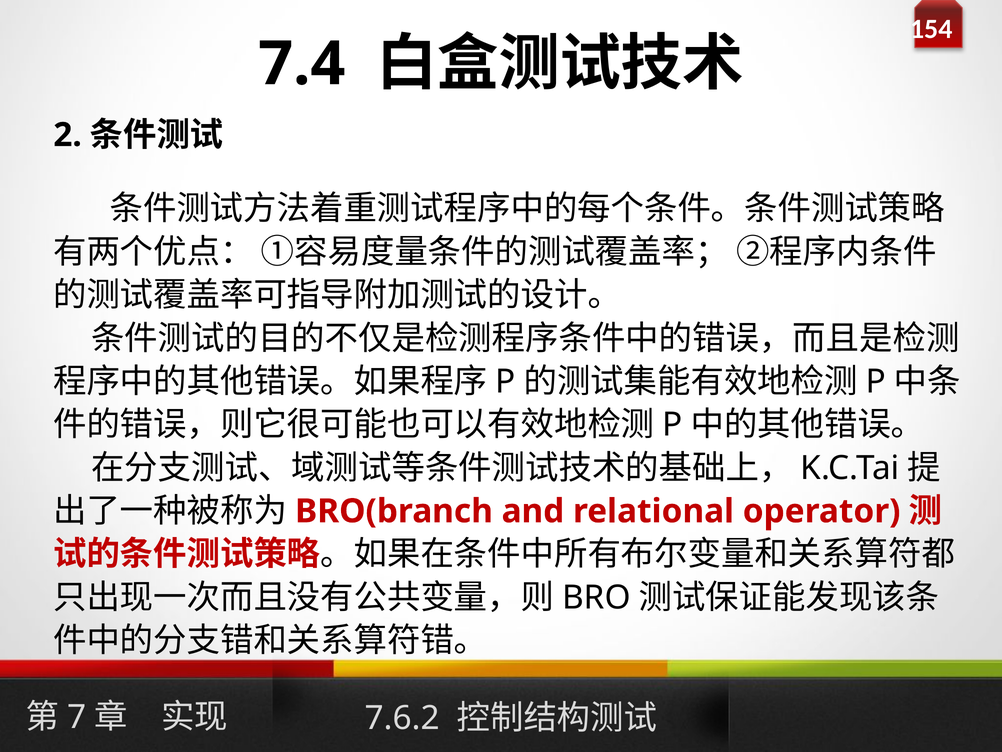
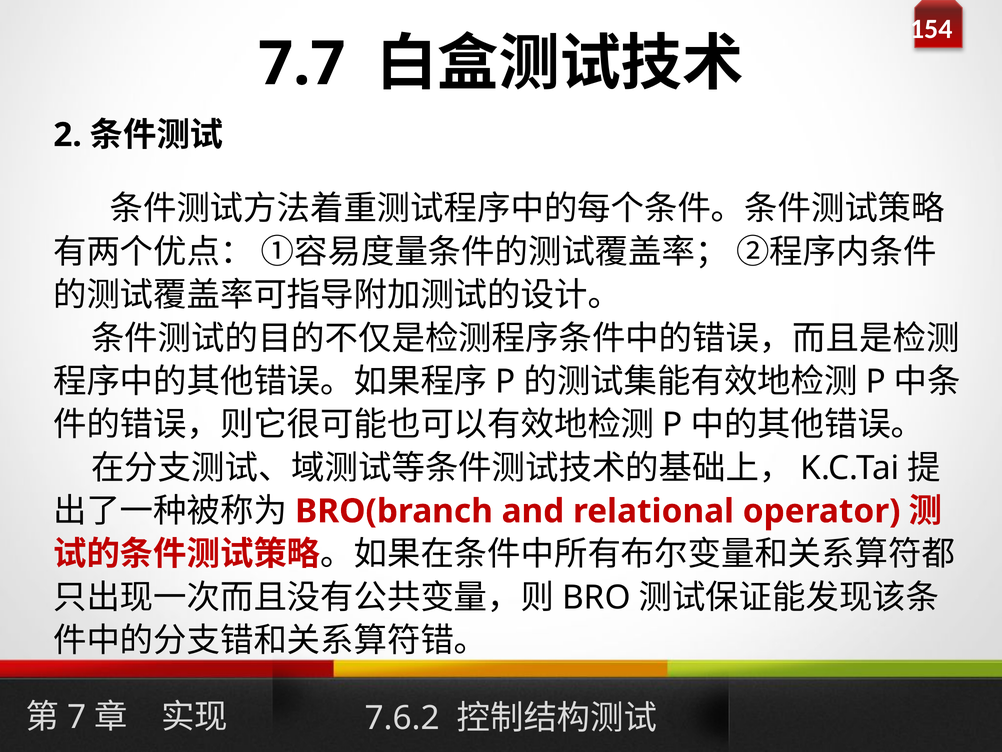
7.4: 7.4 -> 7.7
